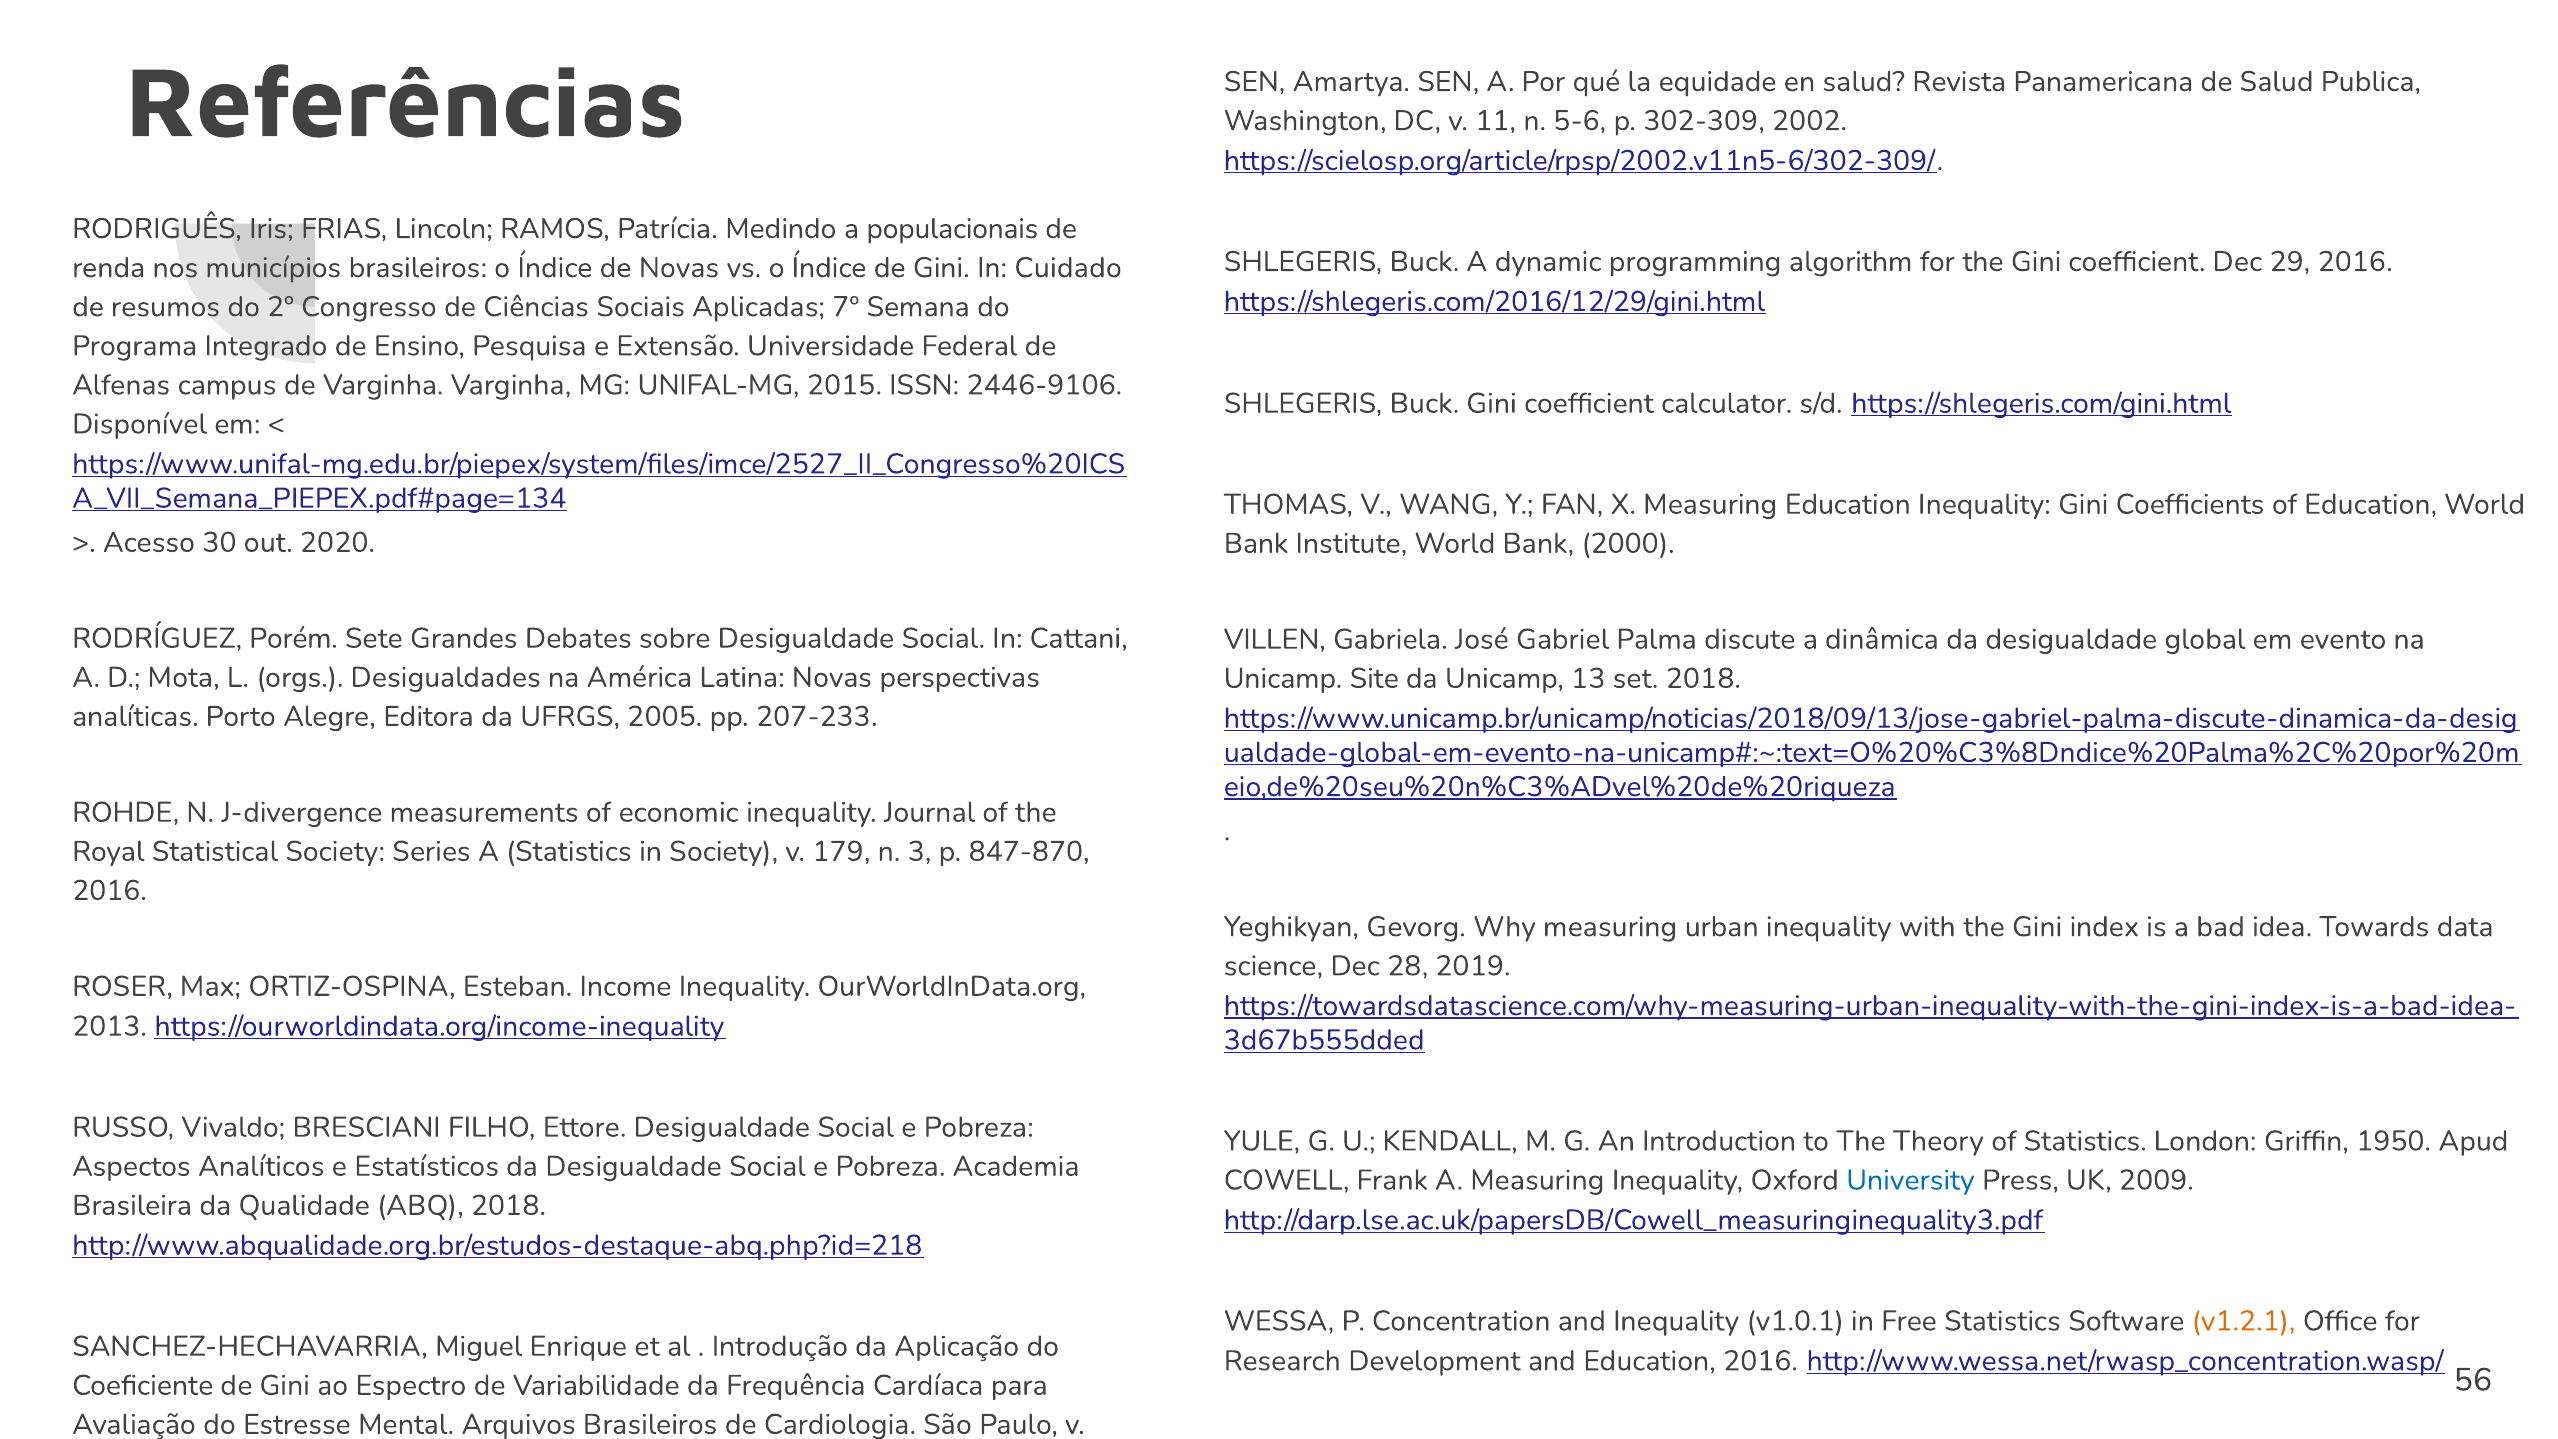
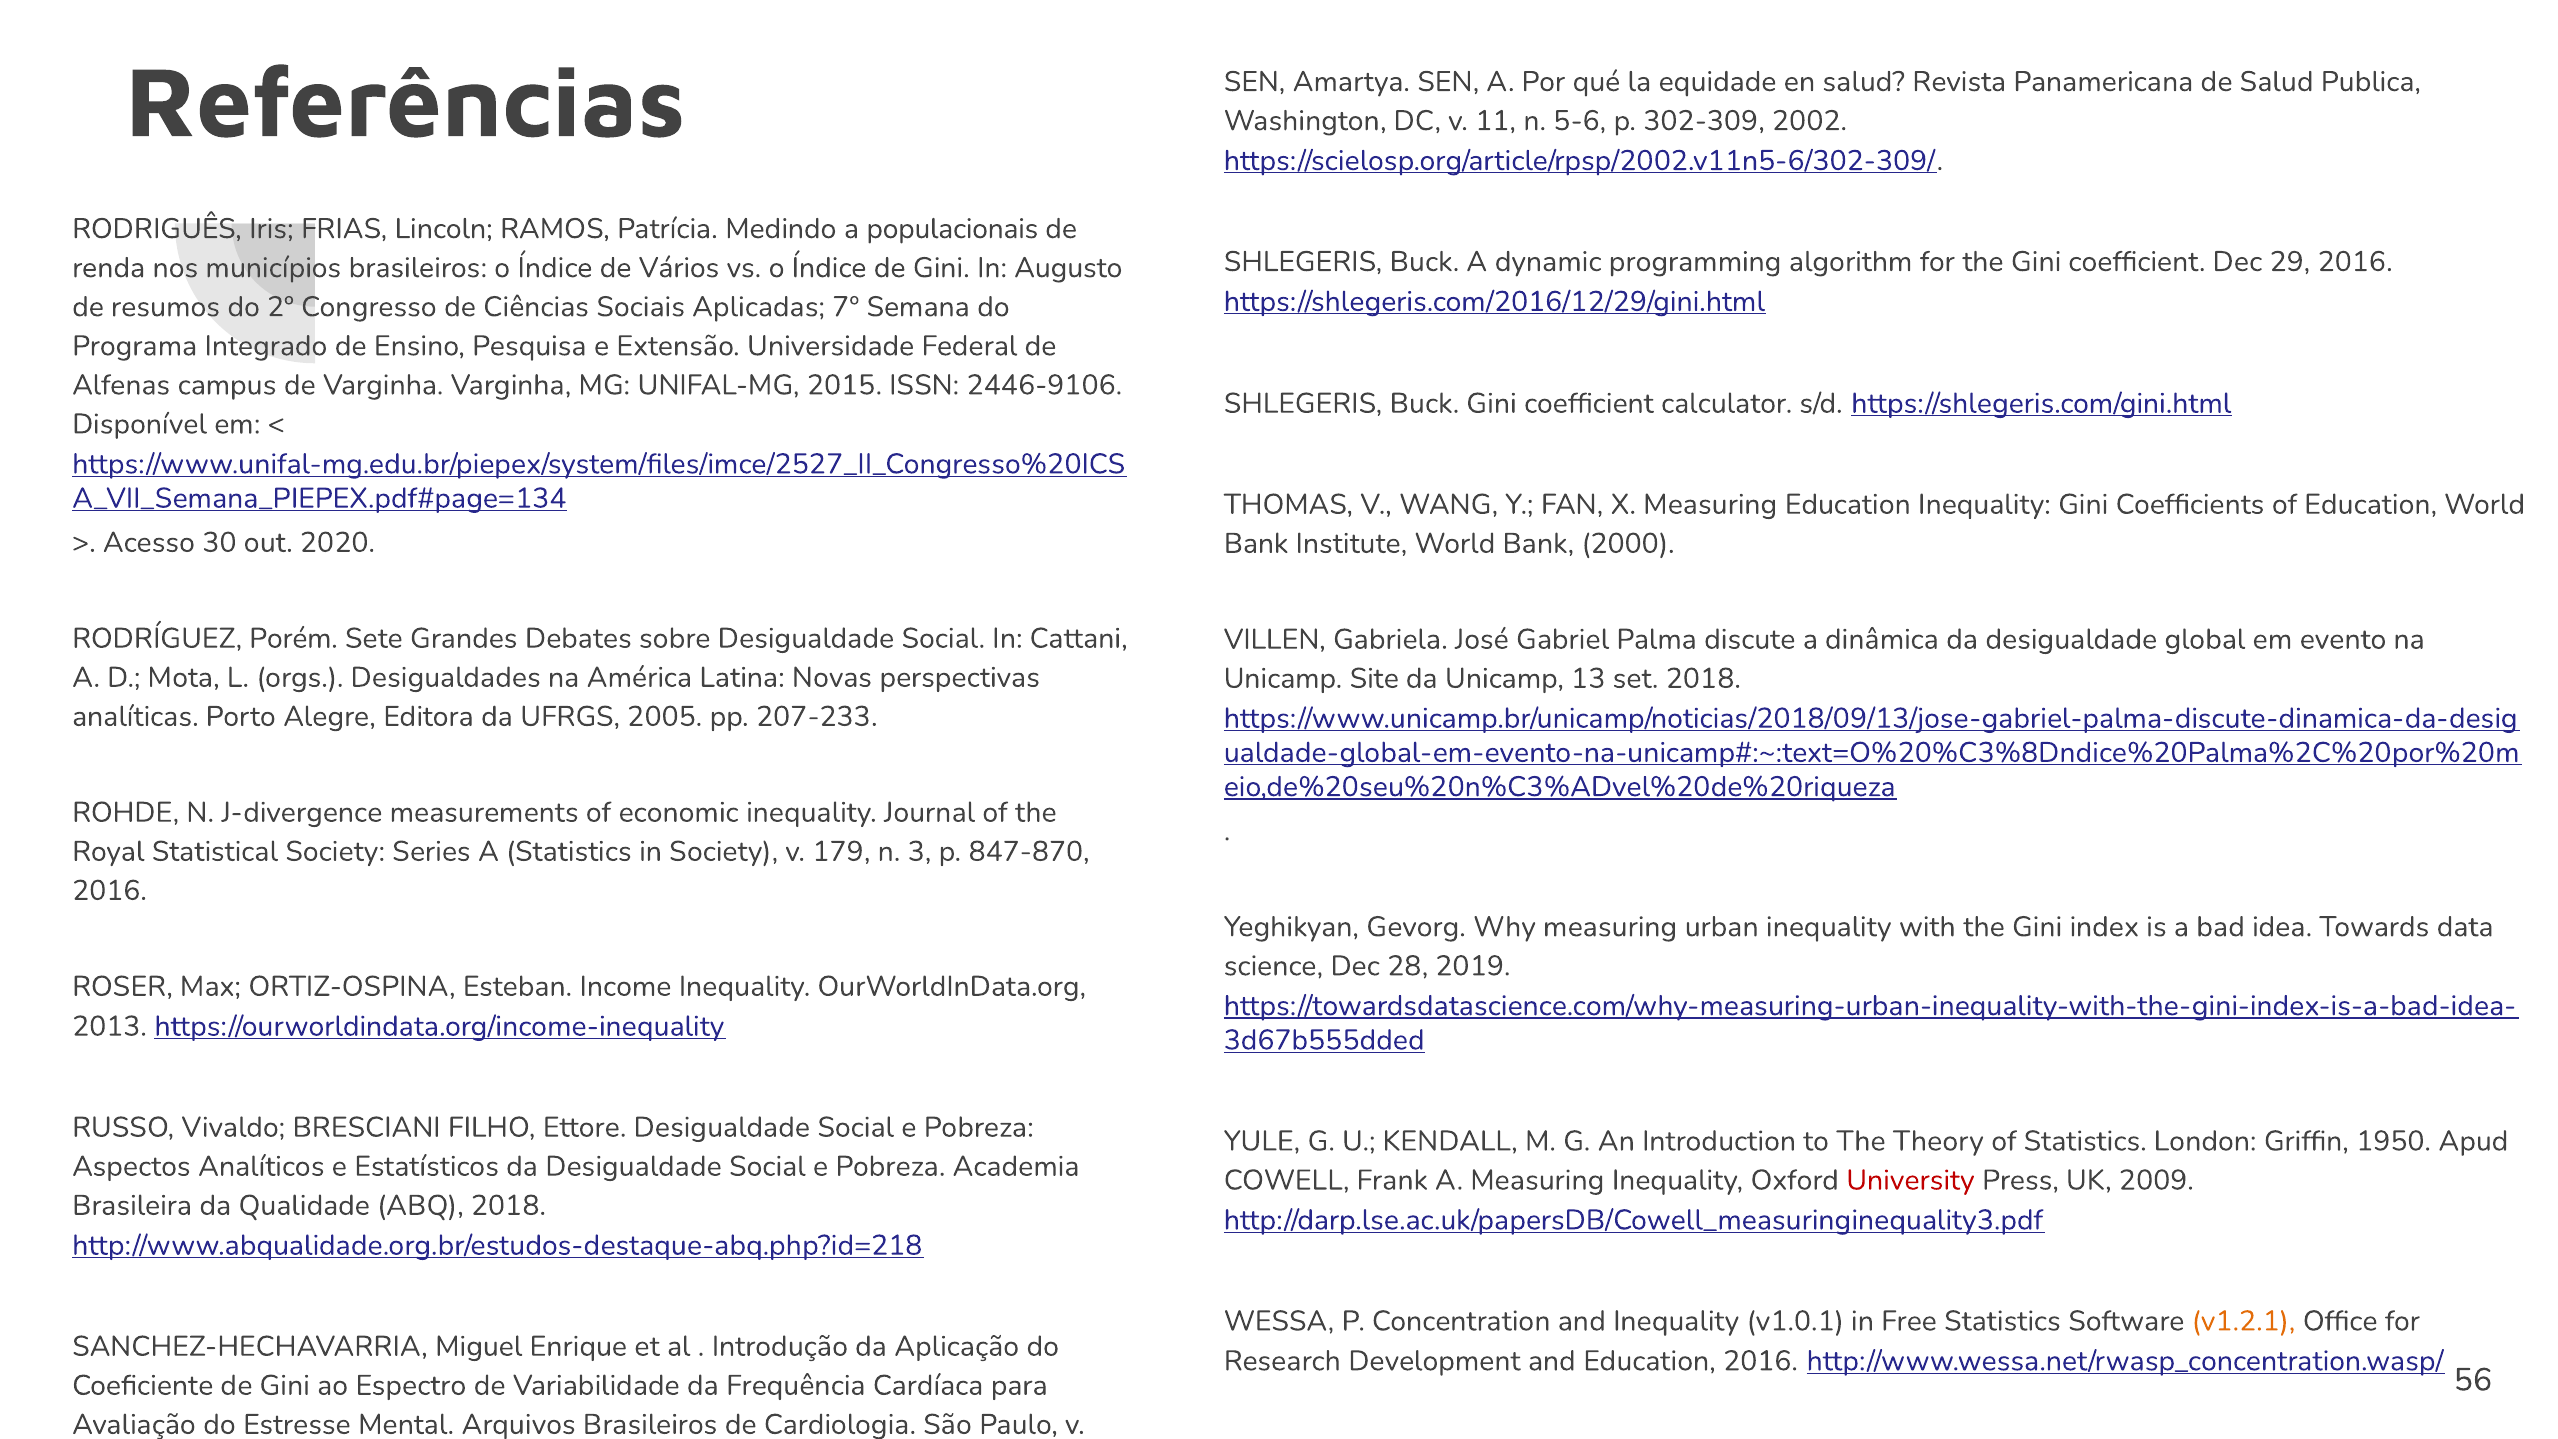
de Novas: Novas -> Vários
Cuidado: Cuidado -> Augusto
University colour: blue -> red
